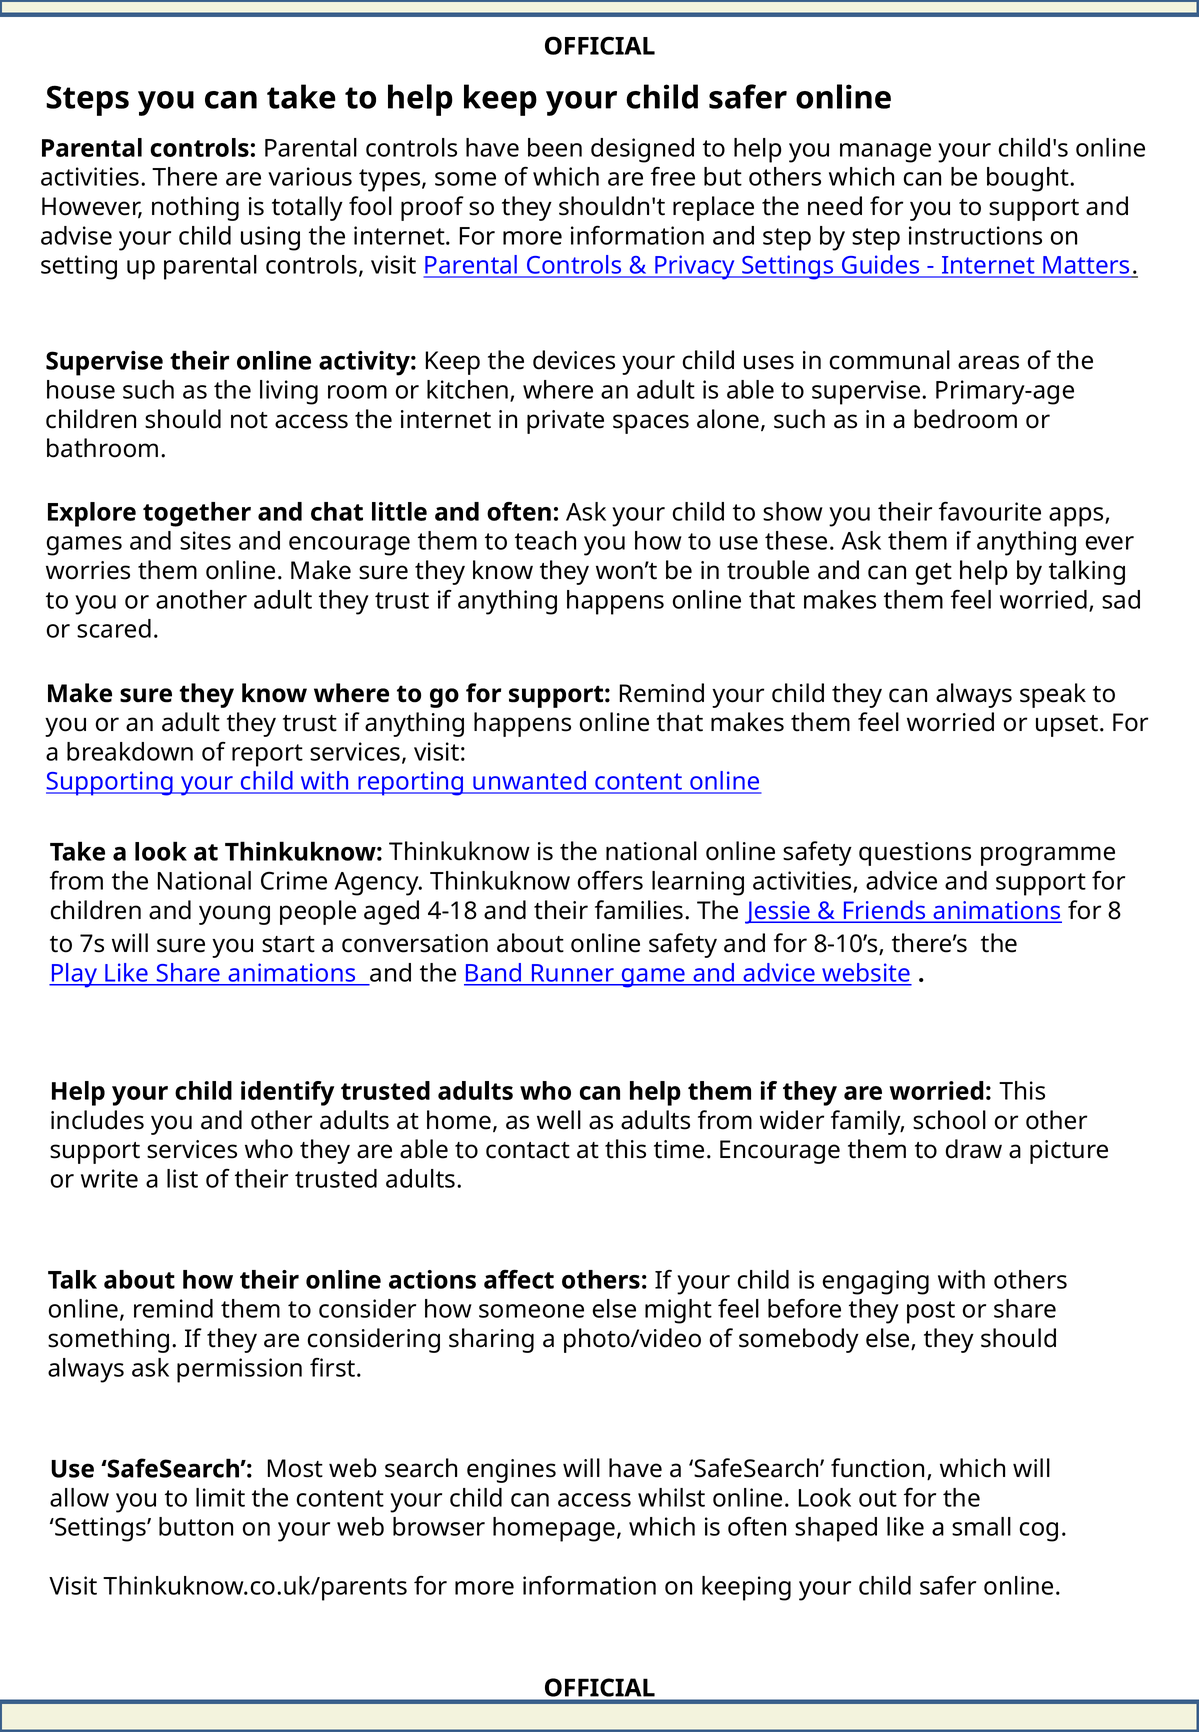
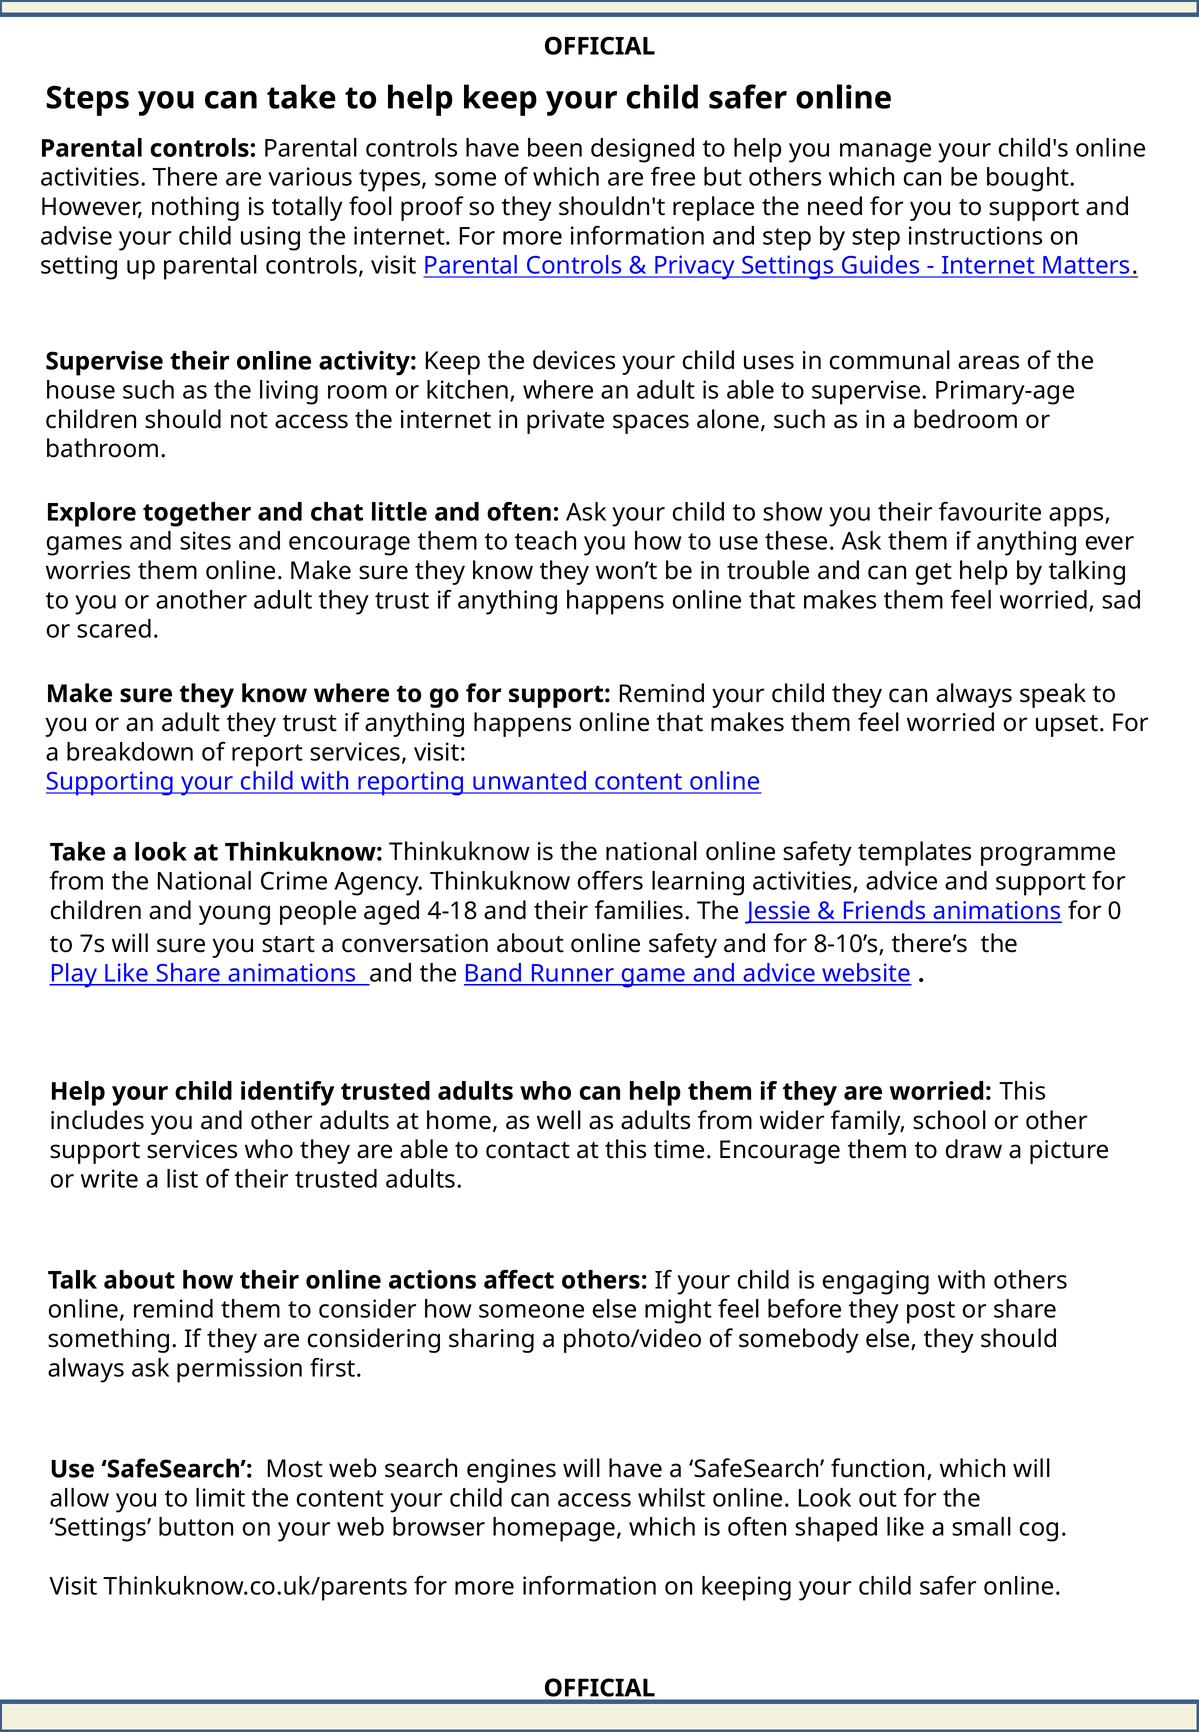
questions: questions -> templates
8: 8 -> 0
